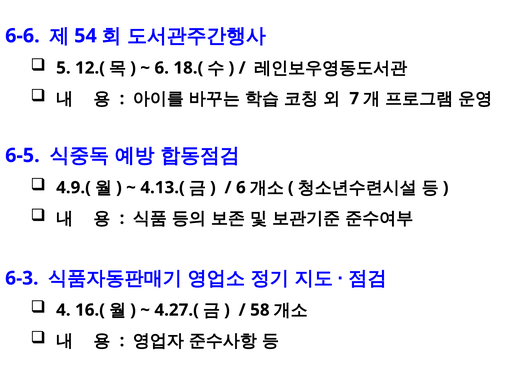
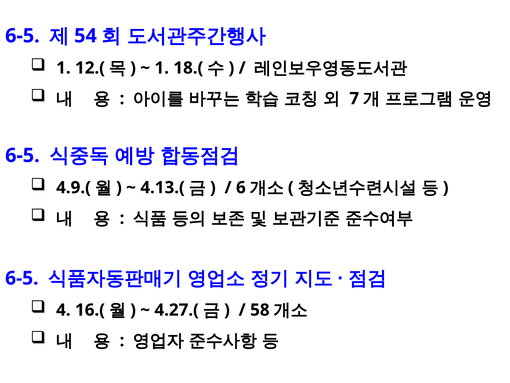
6-6 at (22, 36): 6-6 -> 6-5
5 at (63, 68): 5 -> 1
6 at (162, 68): 6 -> 1
6-3 at (22, 278): 6-3 -> 6-5
